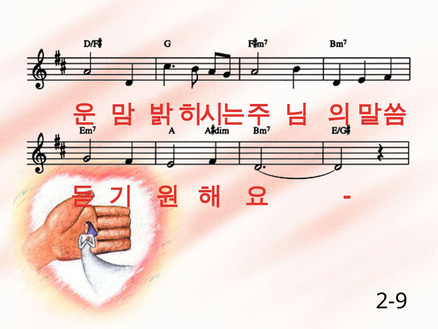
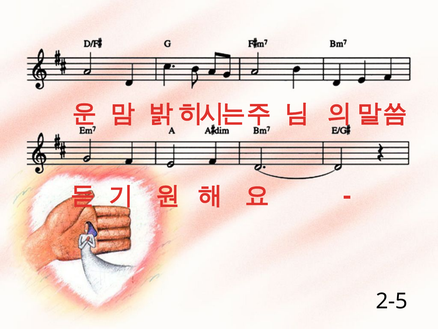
2-9: 2-9 -> 2-5
